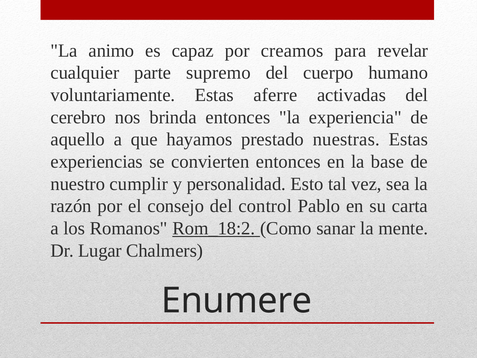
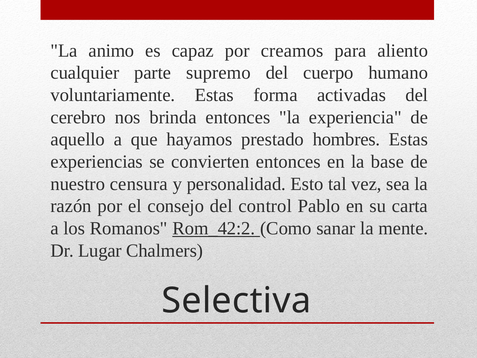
revelar: revelar -> aliento
aferre: aferre -> forma
nuestras: nuestras -> hombres
cumplir: cumplir -> censura
Rom_18:2: Rom_18:2 -> Rom_42:2
Enumere: Enumere -> Selectiva
